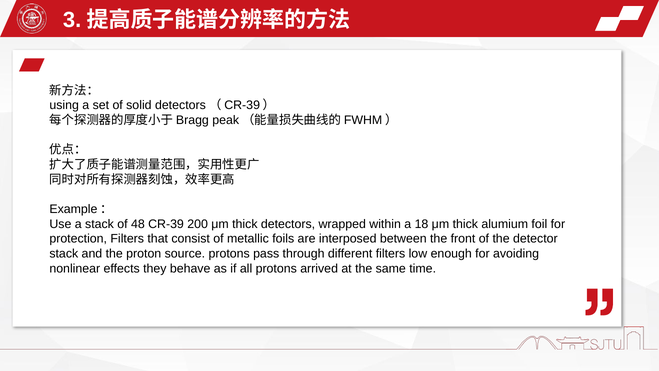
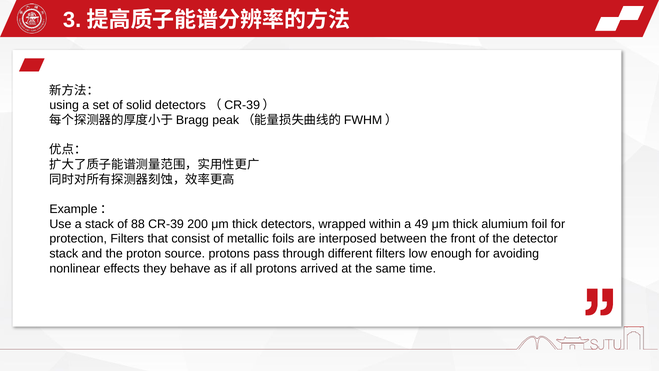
48: 48 -> 88
18: 18 -> 49
